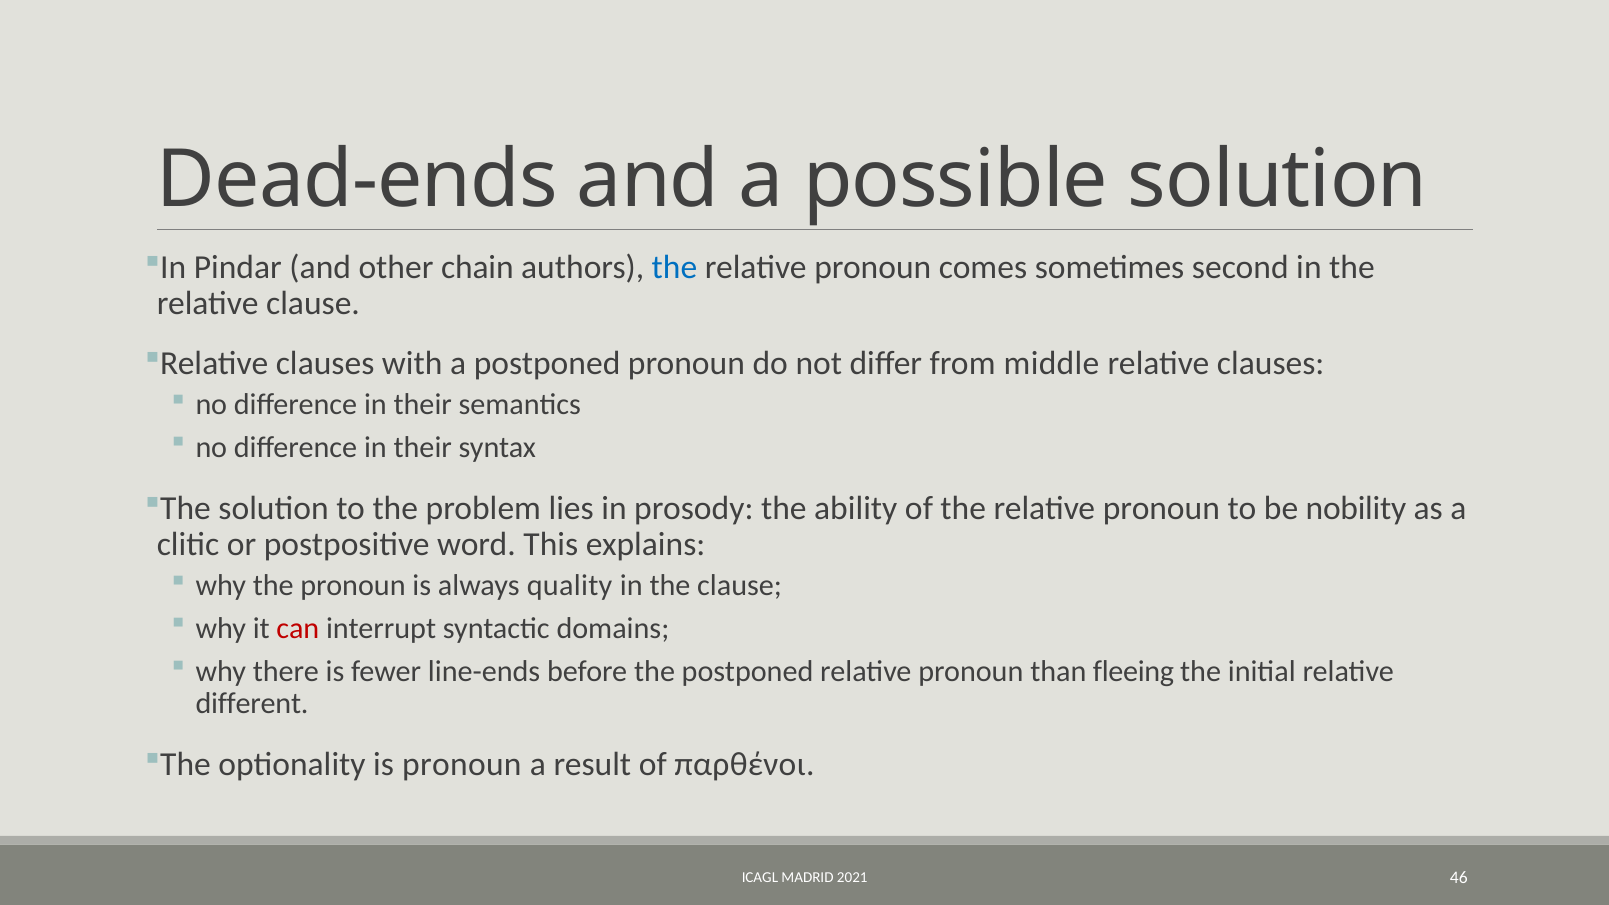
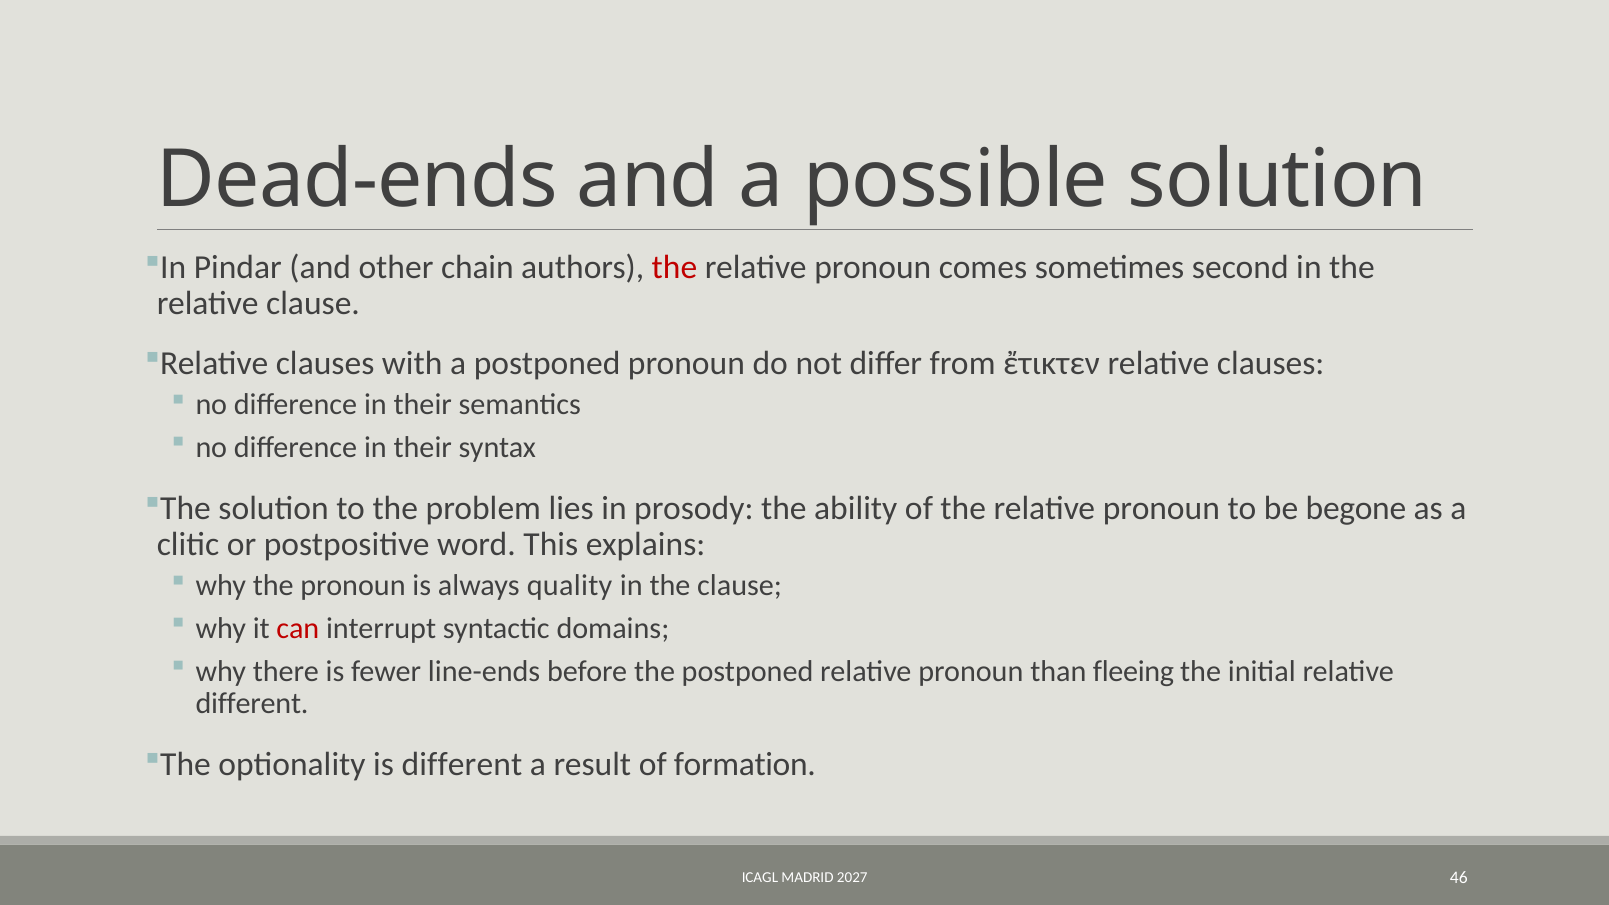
the at (674, 268) colour: blue -> red
middle: middle -> ἔτικτεν
nobility: nobility -> begone
is pronoun: pronoun -> different
παρθένοι: παρθένοι -> formation
2021: 2021 -> 2027
